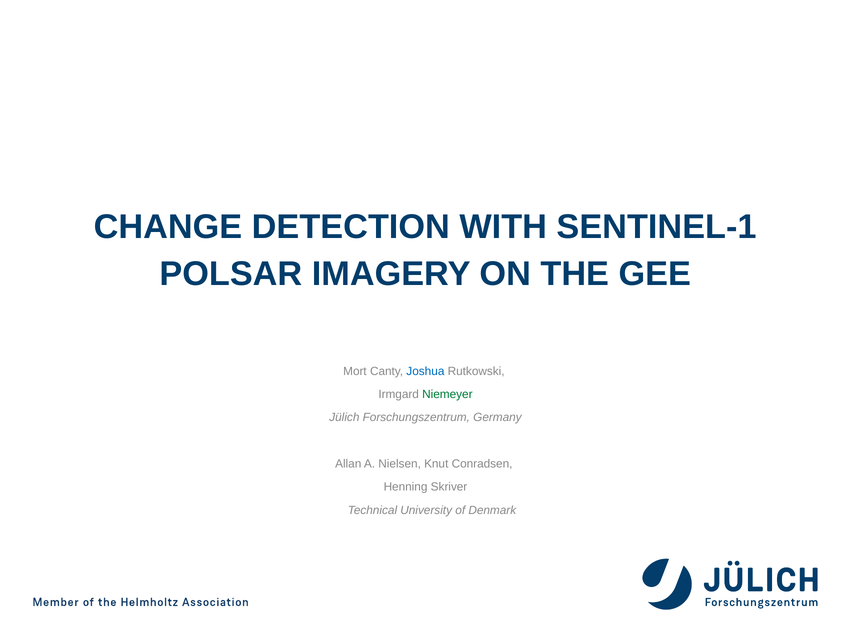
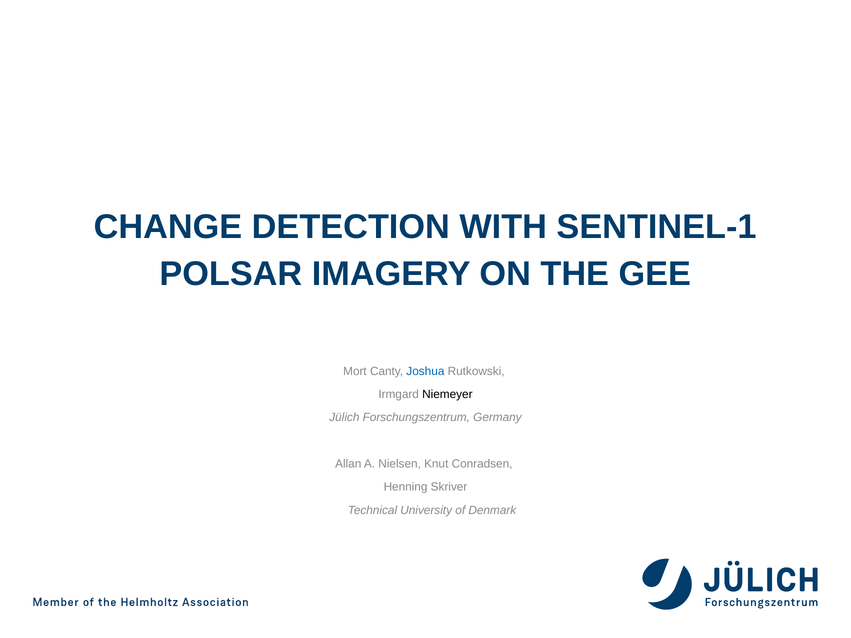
Niemeyer colour: green -> black
